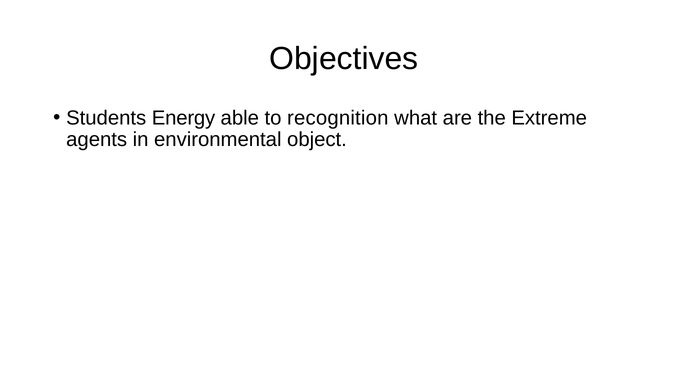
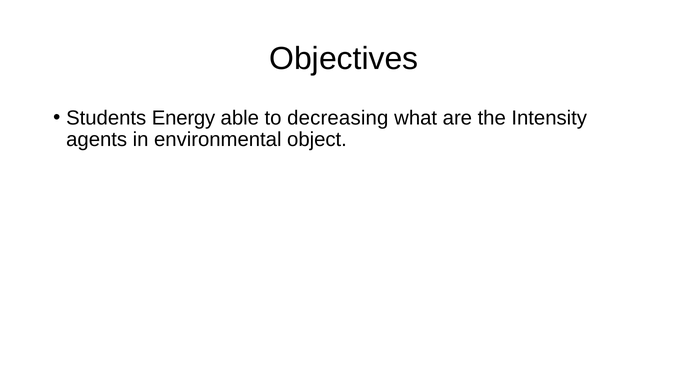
recognition: recognition -> decreasing
Extreme: Extreme -> Intensity
